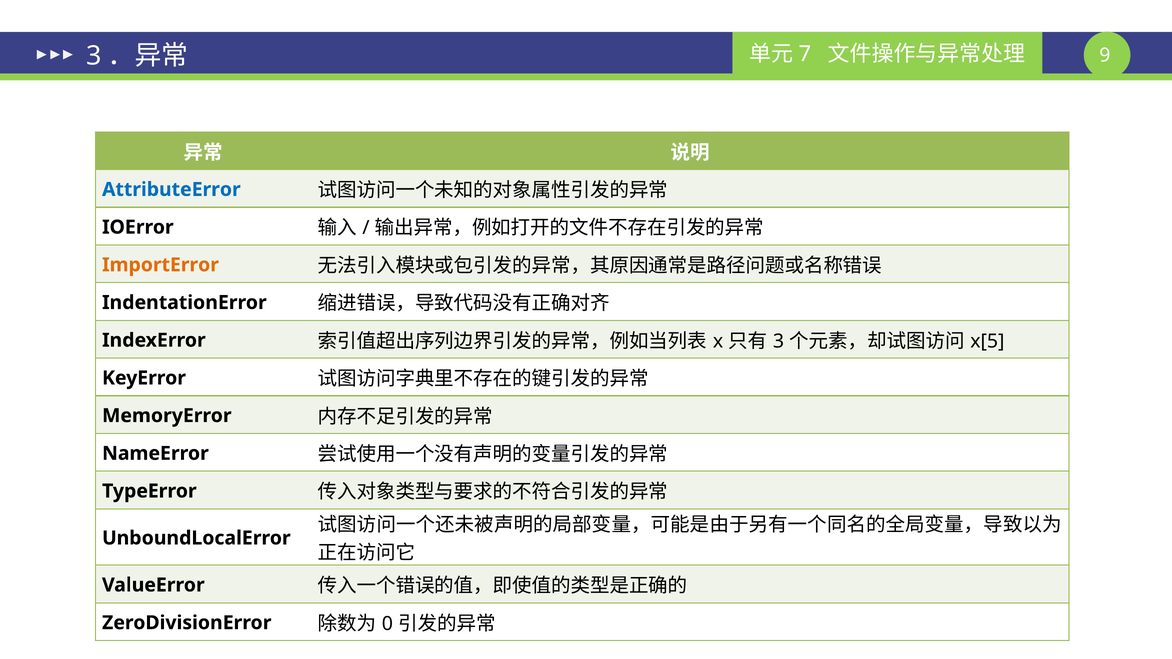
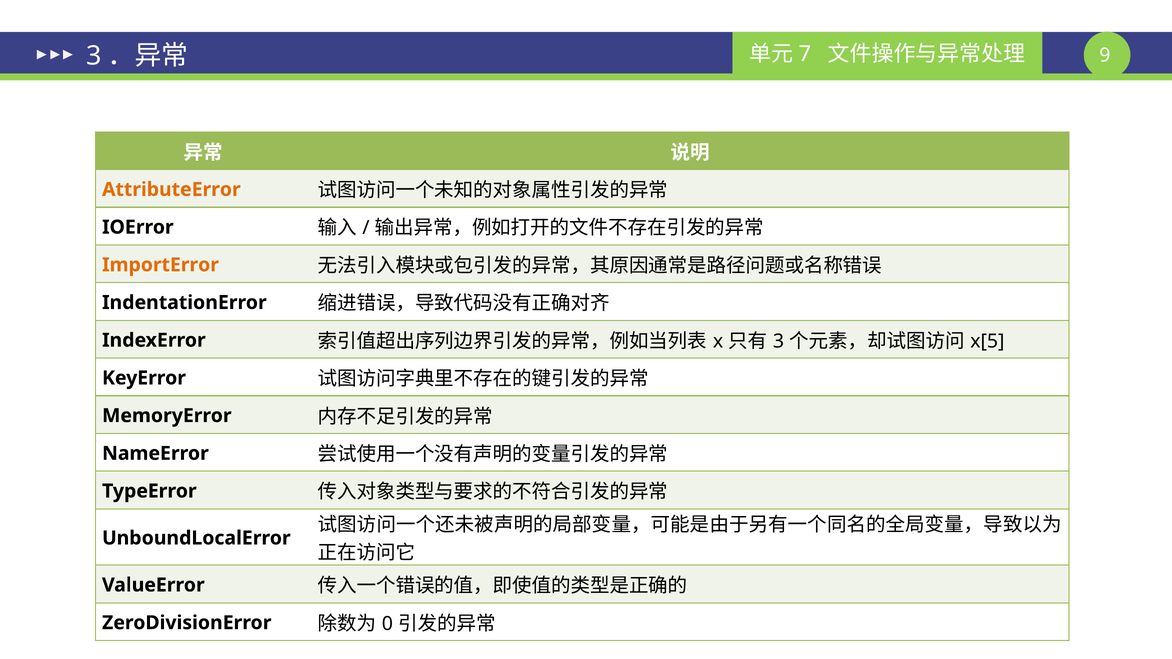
AttributeError colour: blue -> orange
